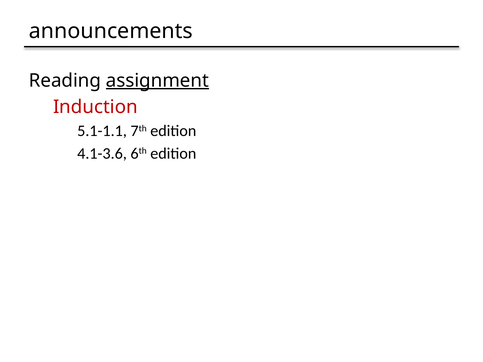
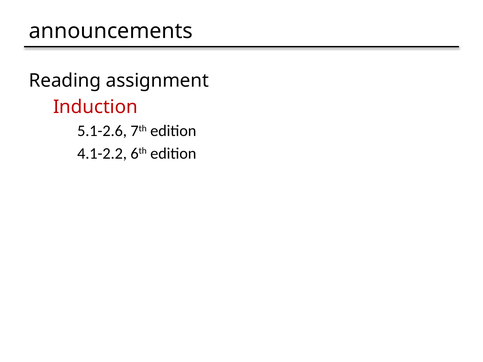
assignment underline: present -> none
5.1-1.1: 5.1-1.1 -> 5.1-2.6
4.1-3.6: 4.1-3.6 -> 4.1-2.2
